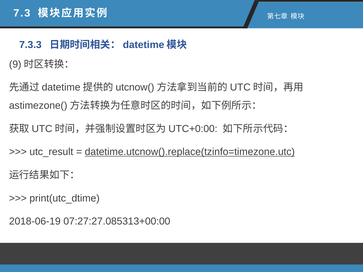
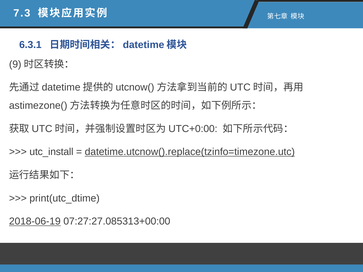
7.3.3: 7.3.3 -> 6.3.1
utc_result: utc_result -> utc_install
2018-06-19 underline: none -> present
